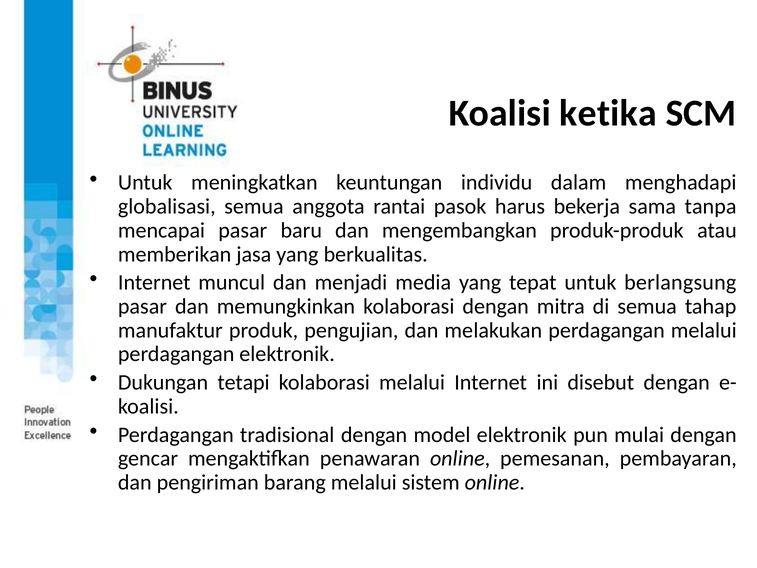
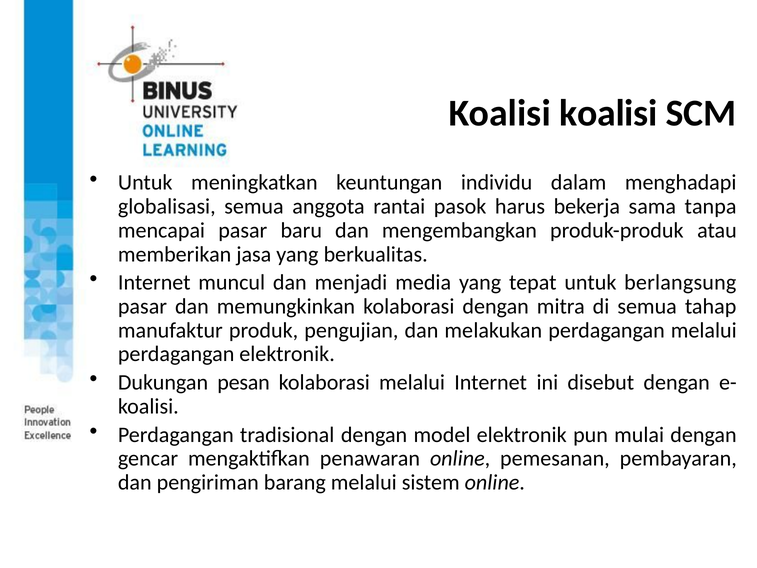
Koalisi ketika: ketika -> koalisi
tetapi: tetapi -> pesan
